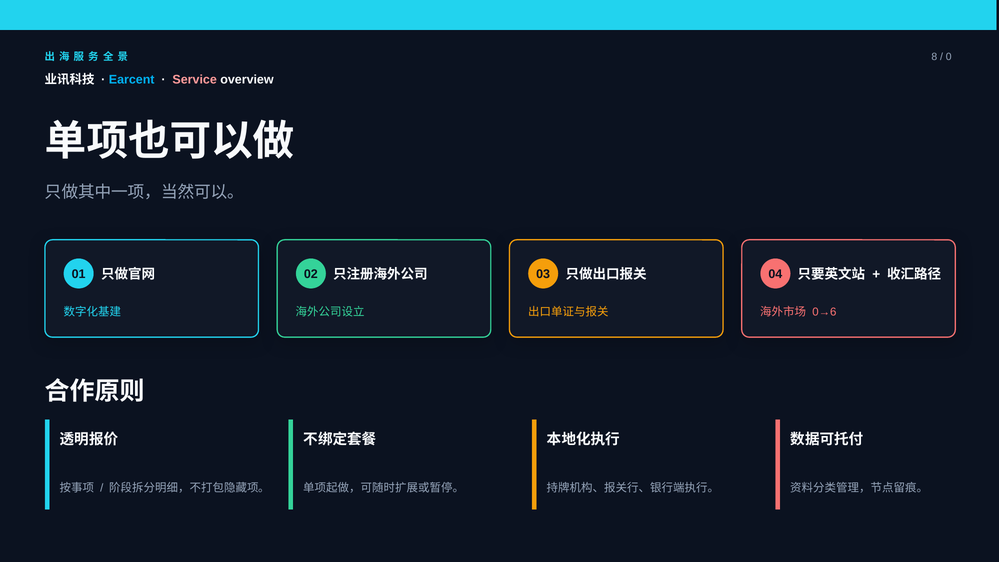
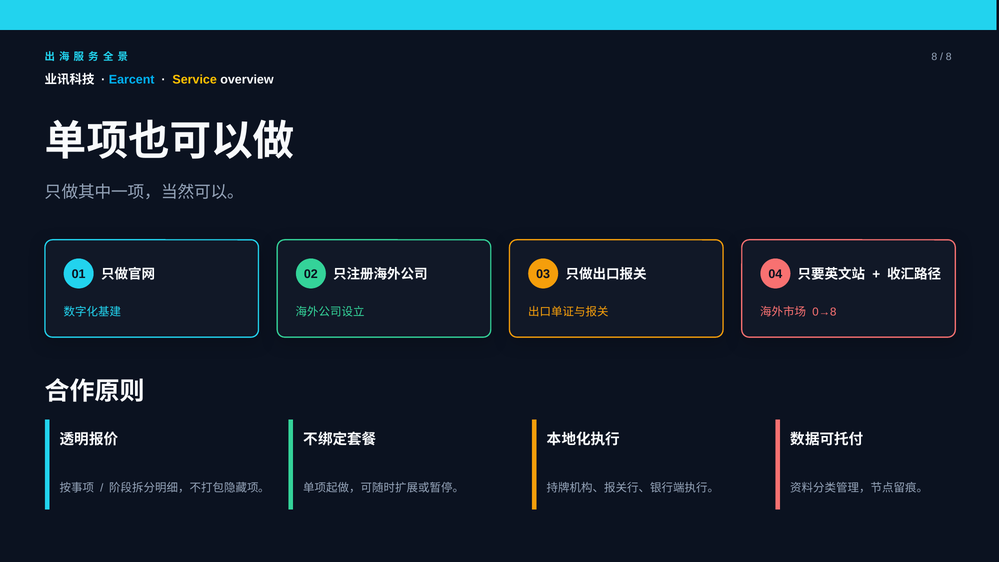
0 at (949, 57): 0 -> 8
Service colour: pink -> yellow
0→6: 0→6 -> 0→8
